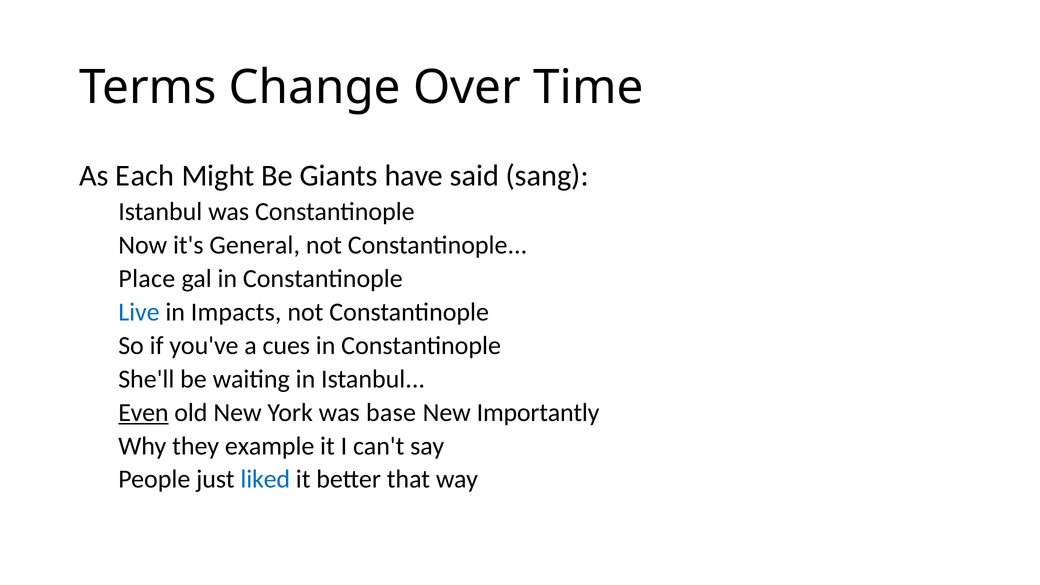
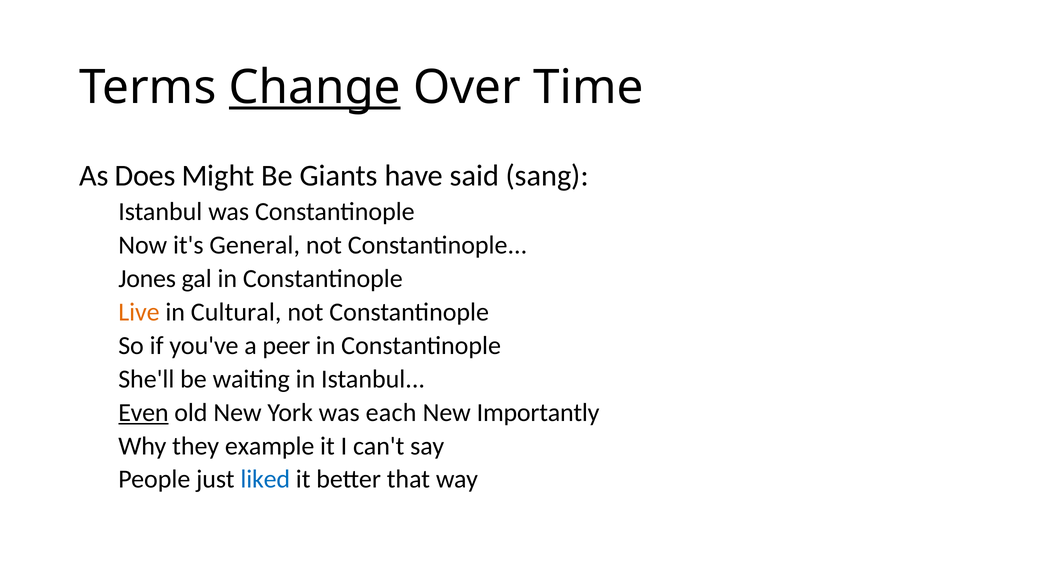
Change underline: none -> present
Each: Each -> Does
Place: Place -> Jones
Live colour: blue -> orange
Impacts: Impacts -> Cultural
cues: cues -> peer
base: base -> each
